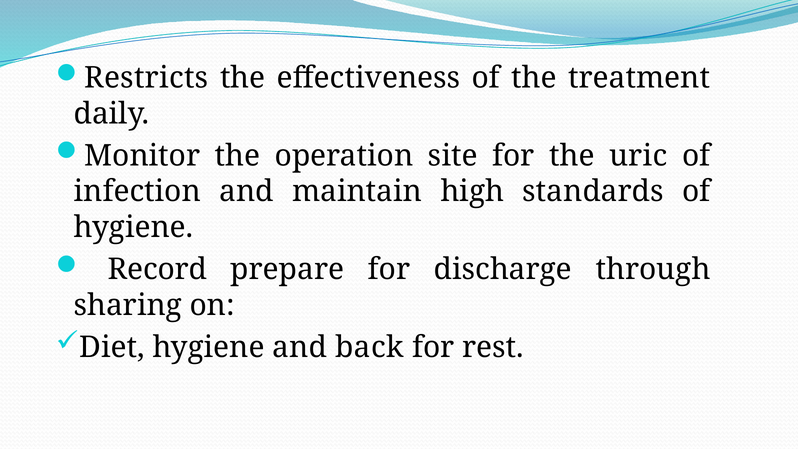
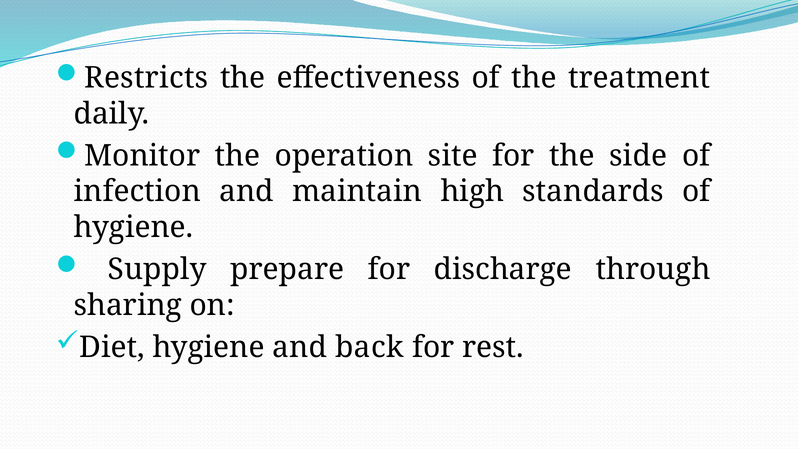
uric: uric -> side
Record: Record -> Supply
